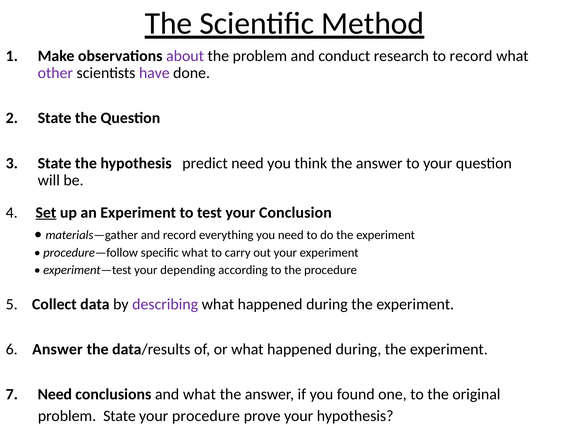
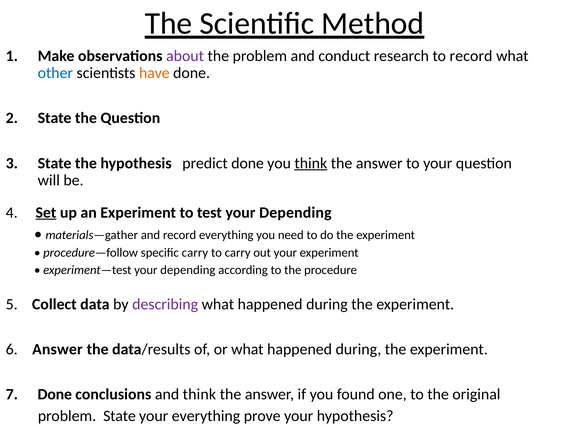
other colour: purple -> blue
have colour: purple -> orange
predict need: need -> done
think at (311, 163) underline: none -> present
test your Conclusion: Conclusion -> Depending
specific what: what -> carry
Need at (55, 395): Need -> Done
and what: what -> think
your procedure: procedure -> everything
